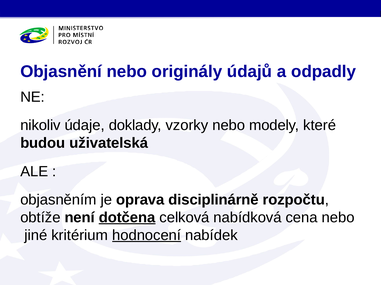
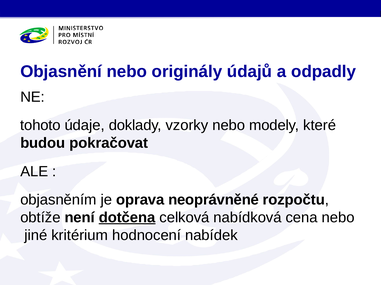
nikoliv: nikoliv -> tohoto
uživatelská: uživatelská -> pokračovat
disciplinárně: disciplinárně -> neoprávněné
hodnocení underline: present -> none
